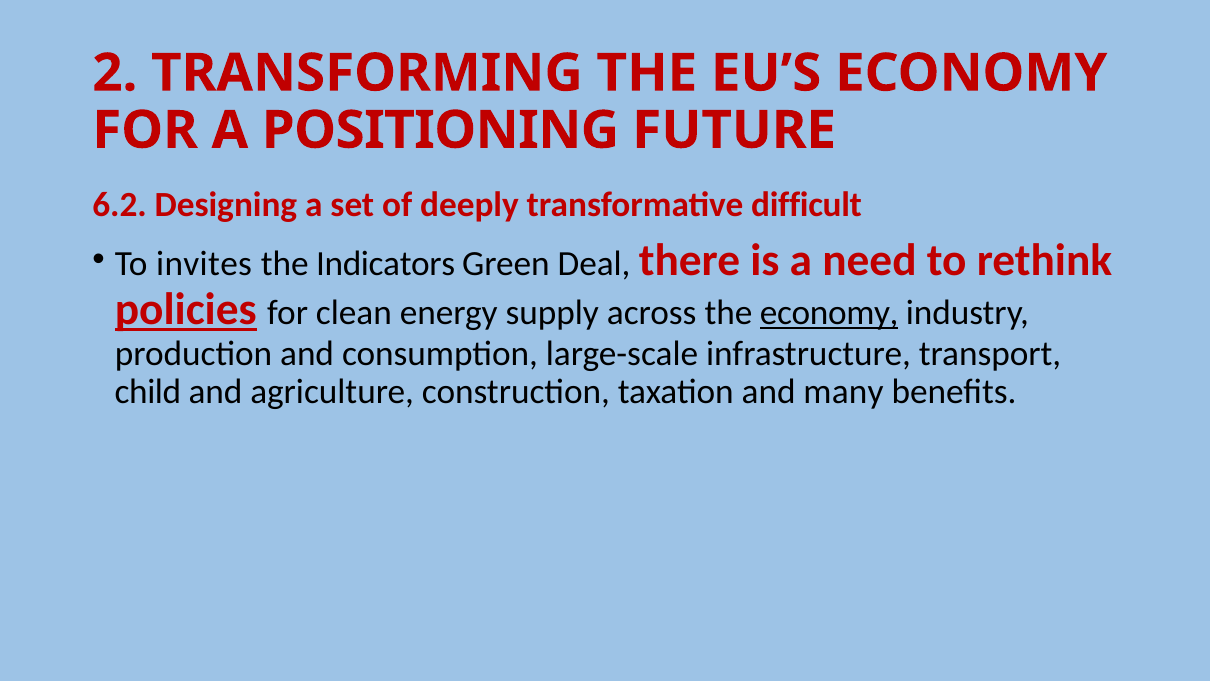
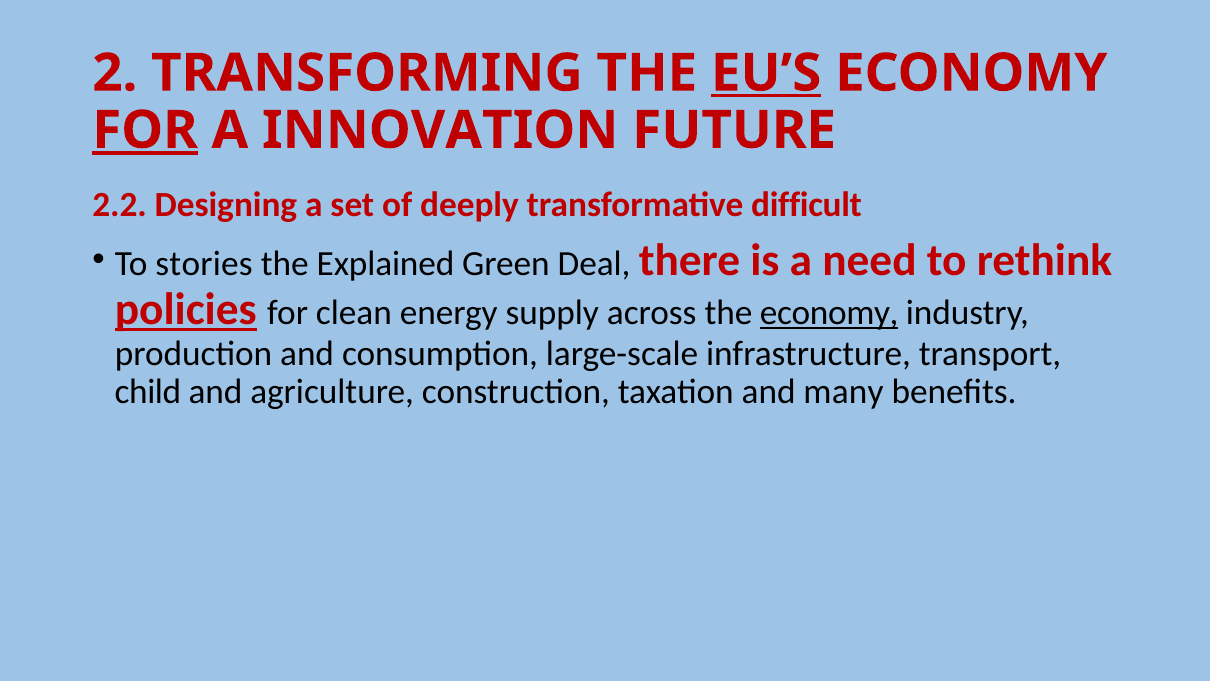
EU’S underline: none -> present
FOR at (145, 130) underline: none -> present
POSITIONING: POSITIONING -> INNOVATION
6.2: 6.2 -> 2.2
invites: invites -> stories
Indicators: Indicators -> Explained
